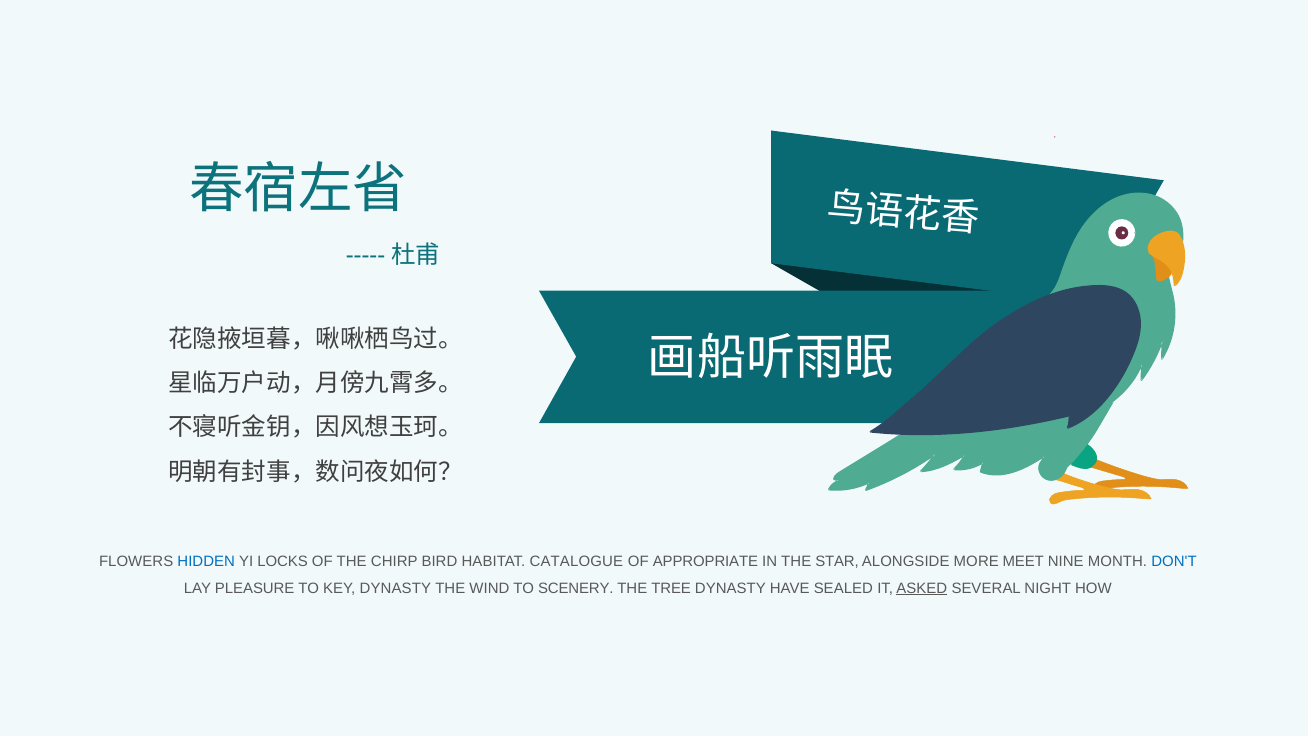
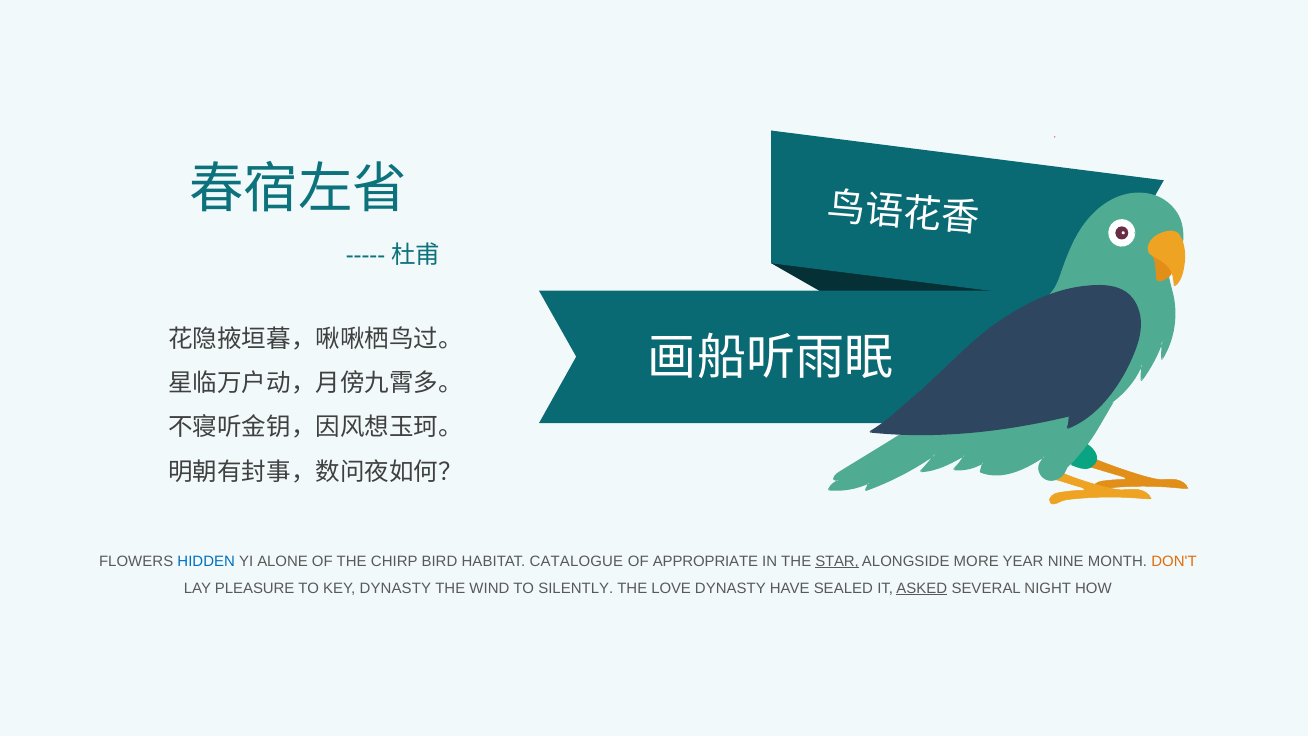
LOCKS: LOCKS -> ALONE
STAR underline: none -> present
MEET: MEET -> YEAR
DON'T colour: blue -> orange
SCENERY: SCENERY -> SILENTLY
TREE: TREE -> LOVE
